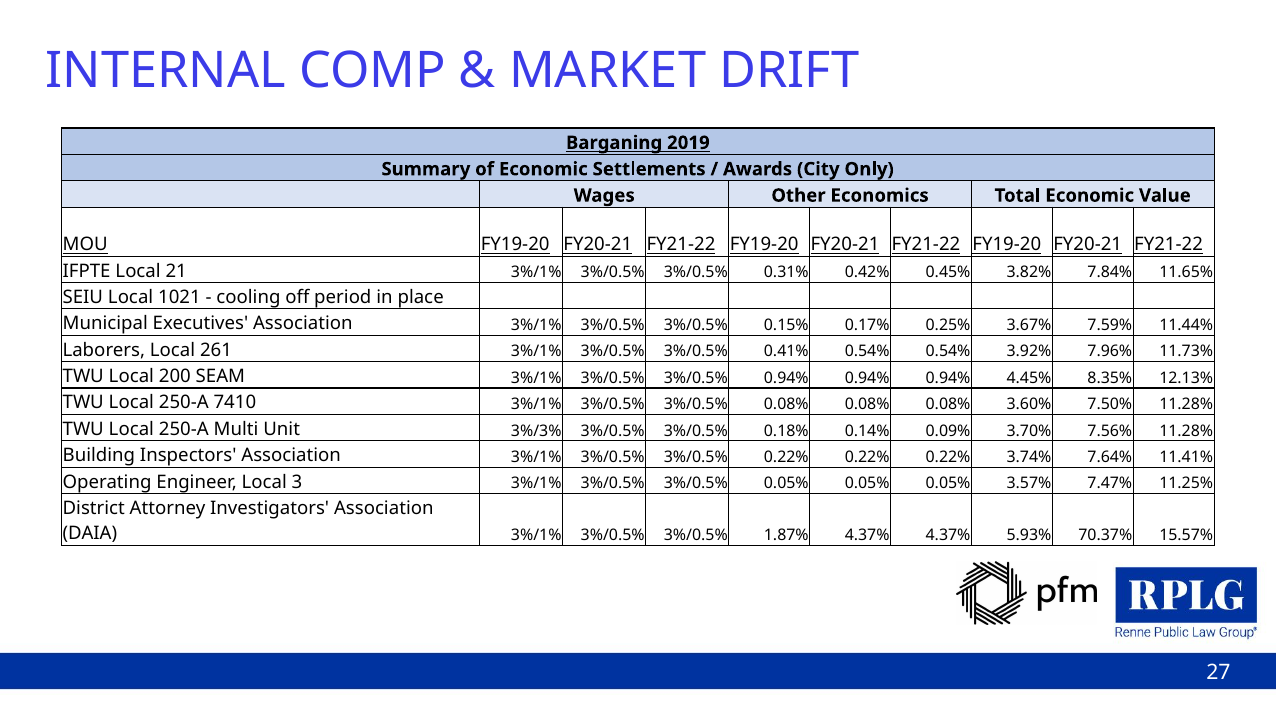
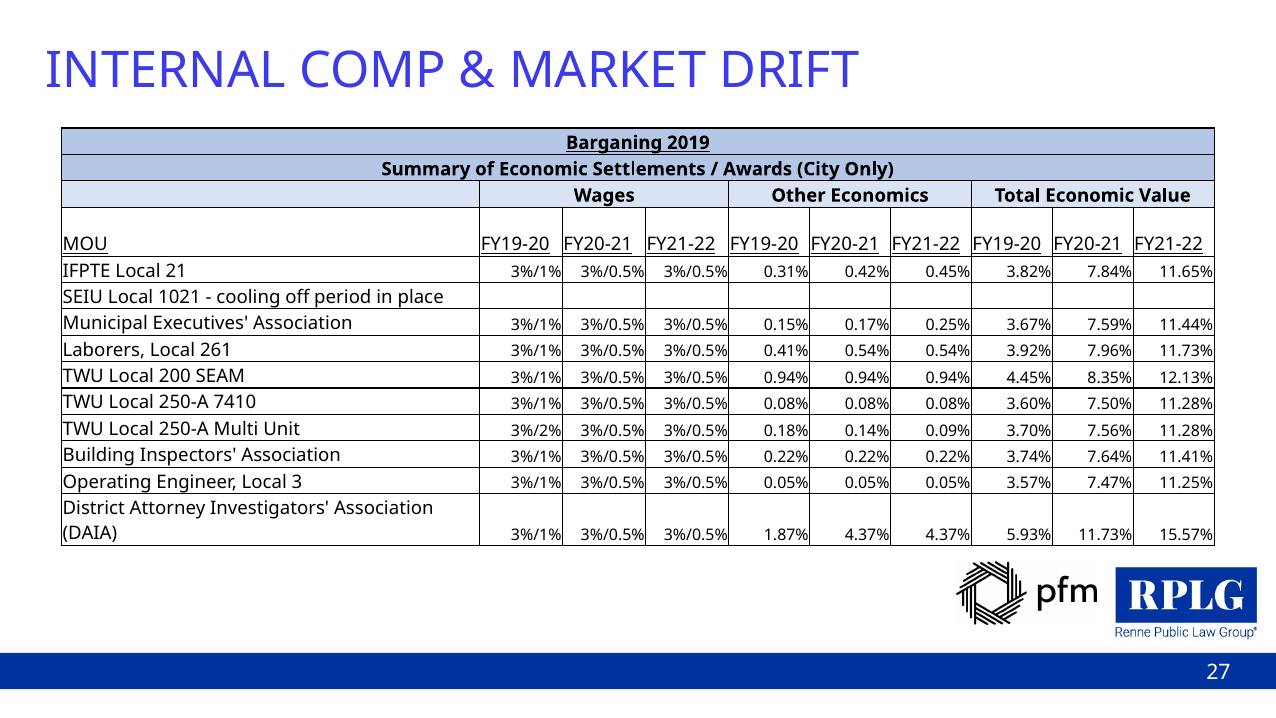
3%/3%: 3%/3% -> 3%/2%
5.93% 70.37%: 70.37% -> 11.73%
